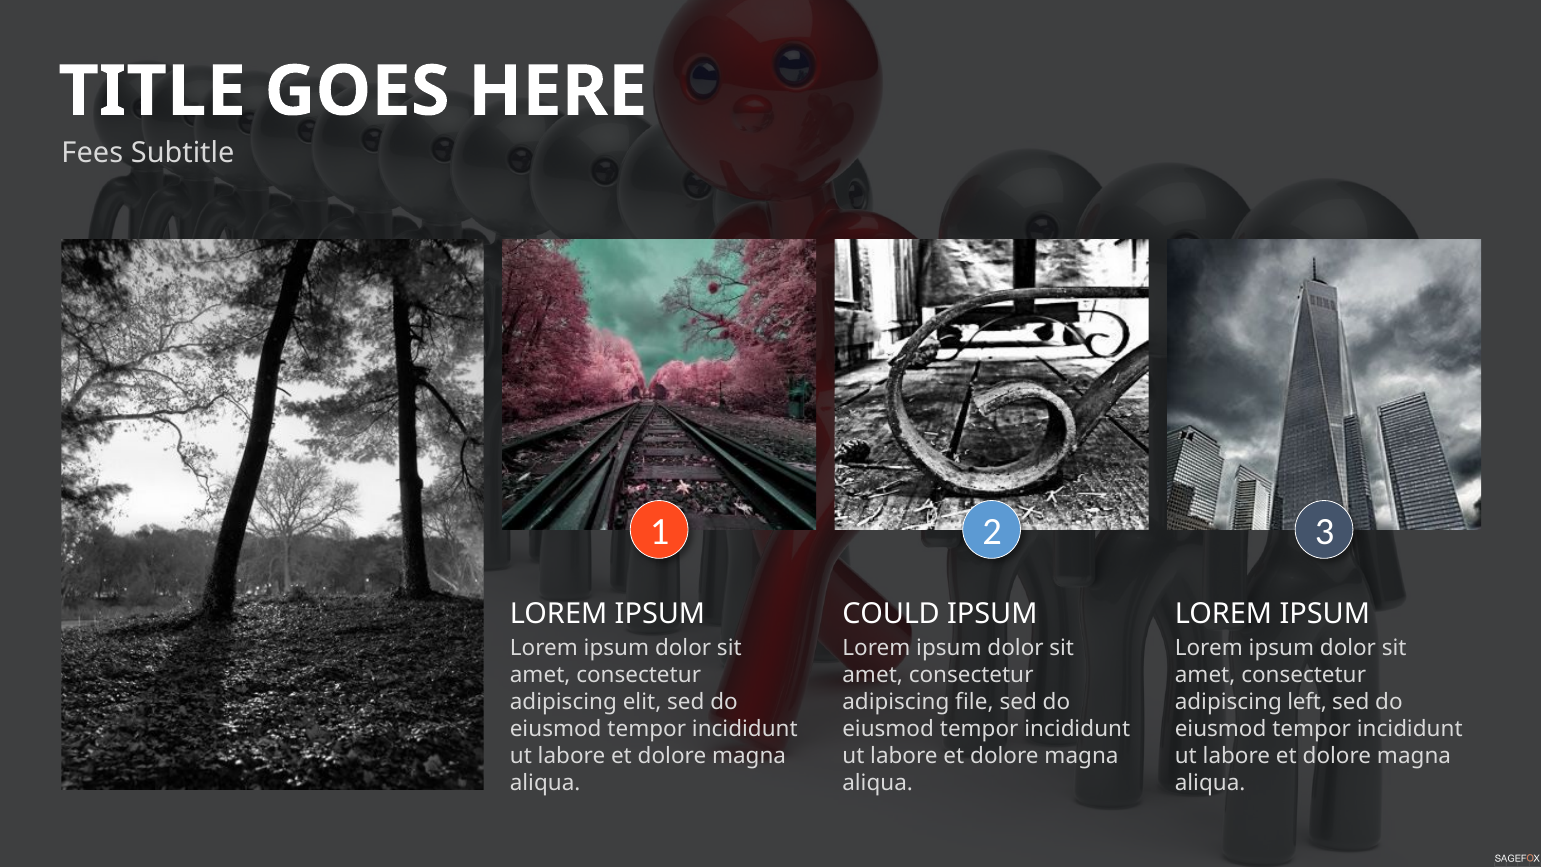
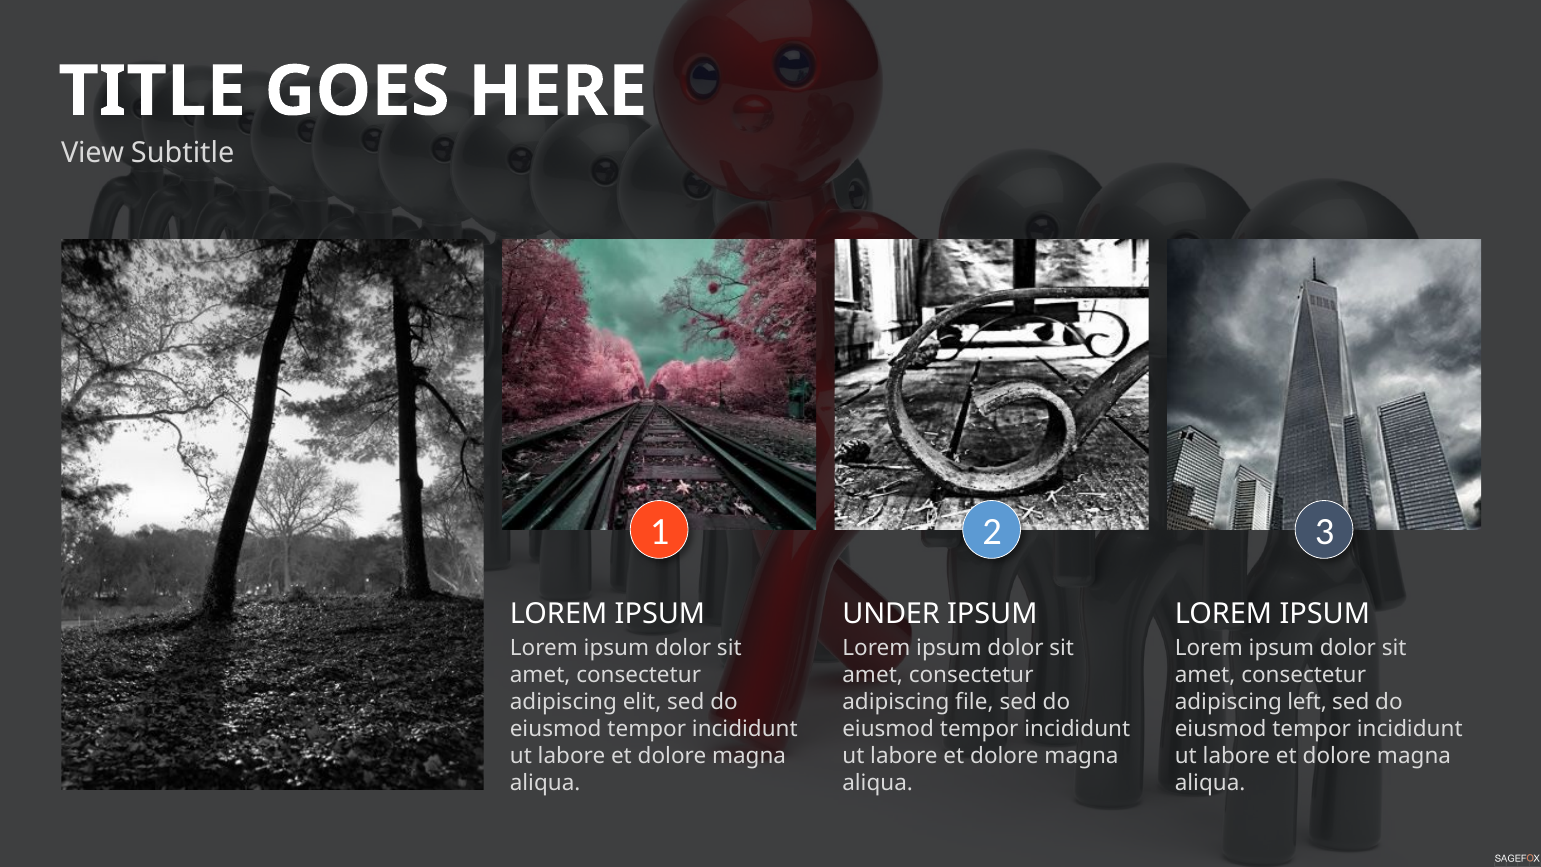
Fees: Fees -> View
COULD: COULD -> UNDER
